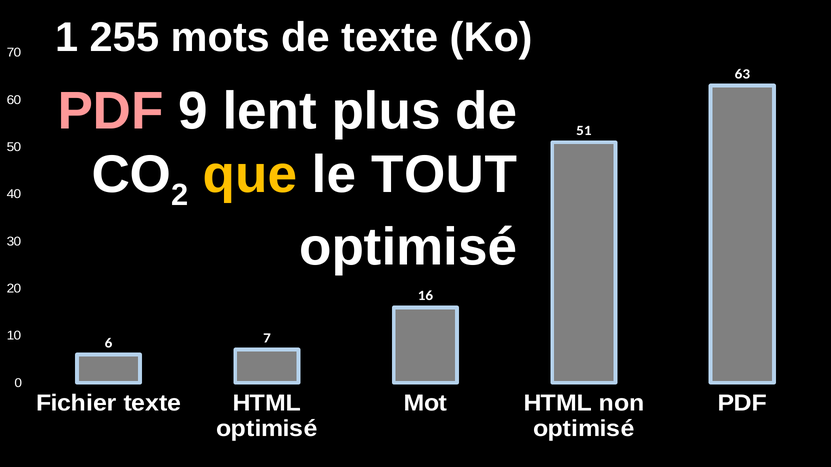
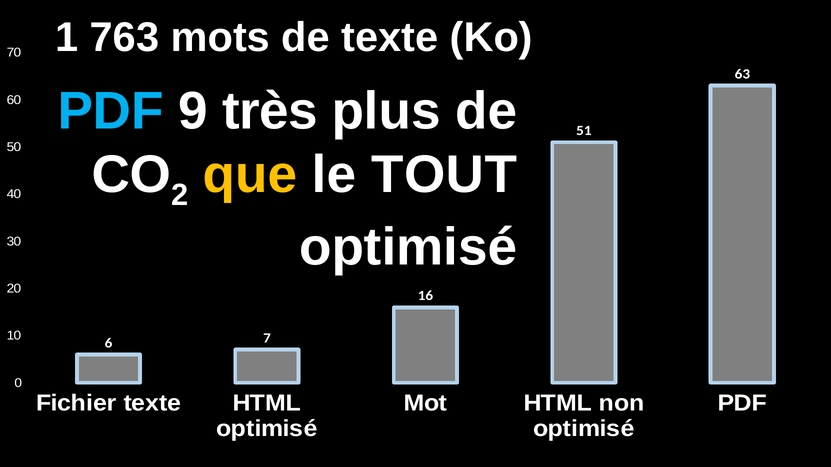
255: 255 -> 763
PDF at (111, 111) colour: pink -> light blue
lent: lent -> très
